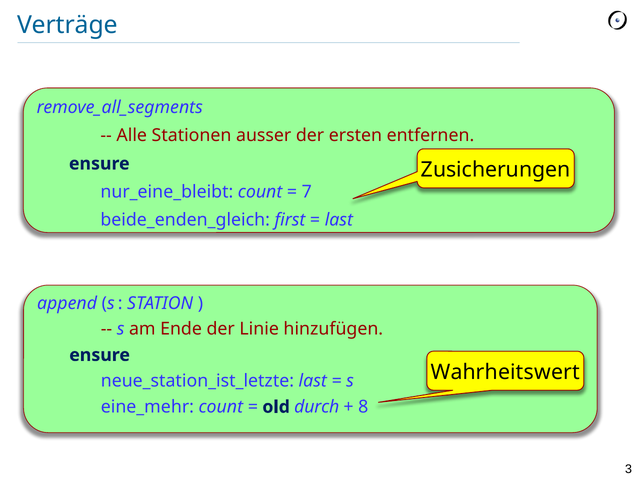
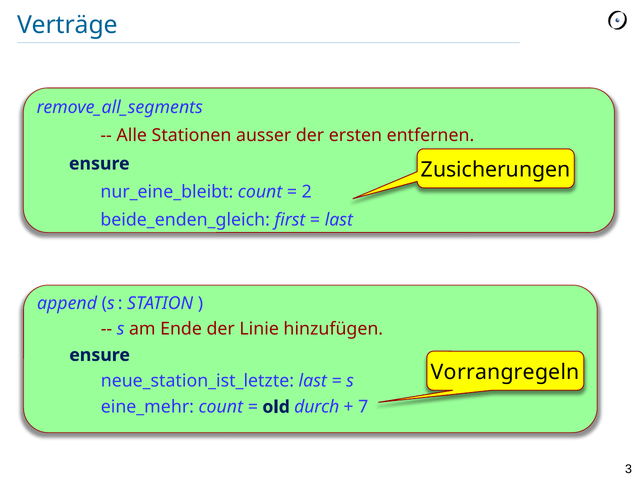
7: 7 -> 2
Wahrheitswert: Wahrheitswert -> Vorrangregeln
8: 8 -> 7
